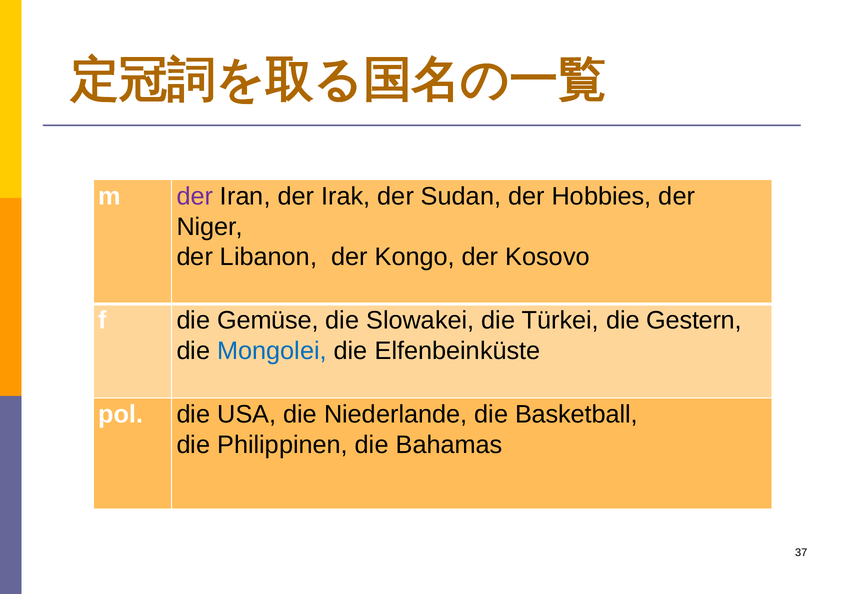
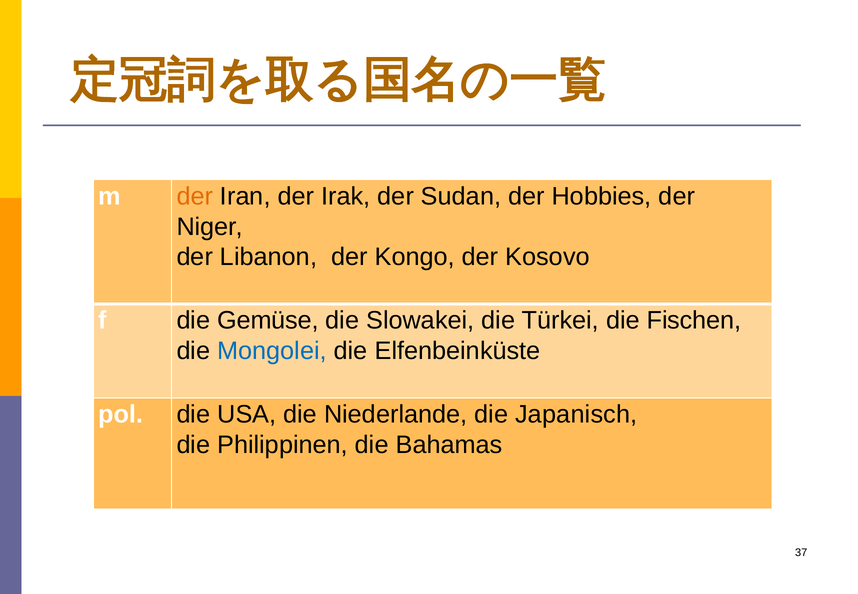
der at (195, 196) colour: purple -> orange
Gestern: Gestern -> Fischen
Basketball: Basketball -> Japanisch
